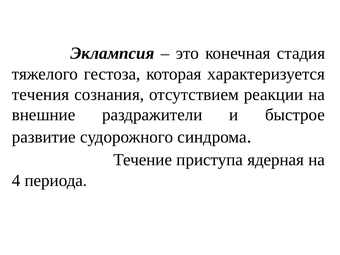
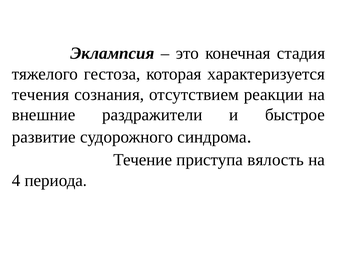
ядерная: ядерная -> вялость
